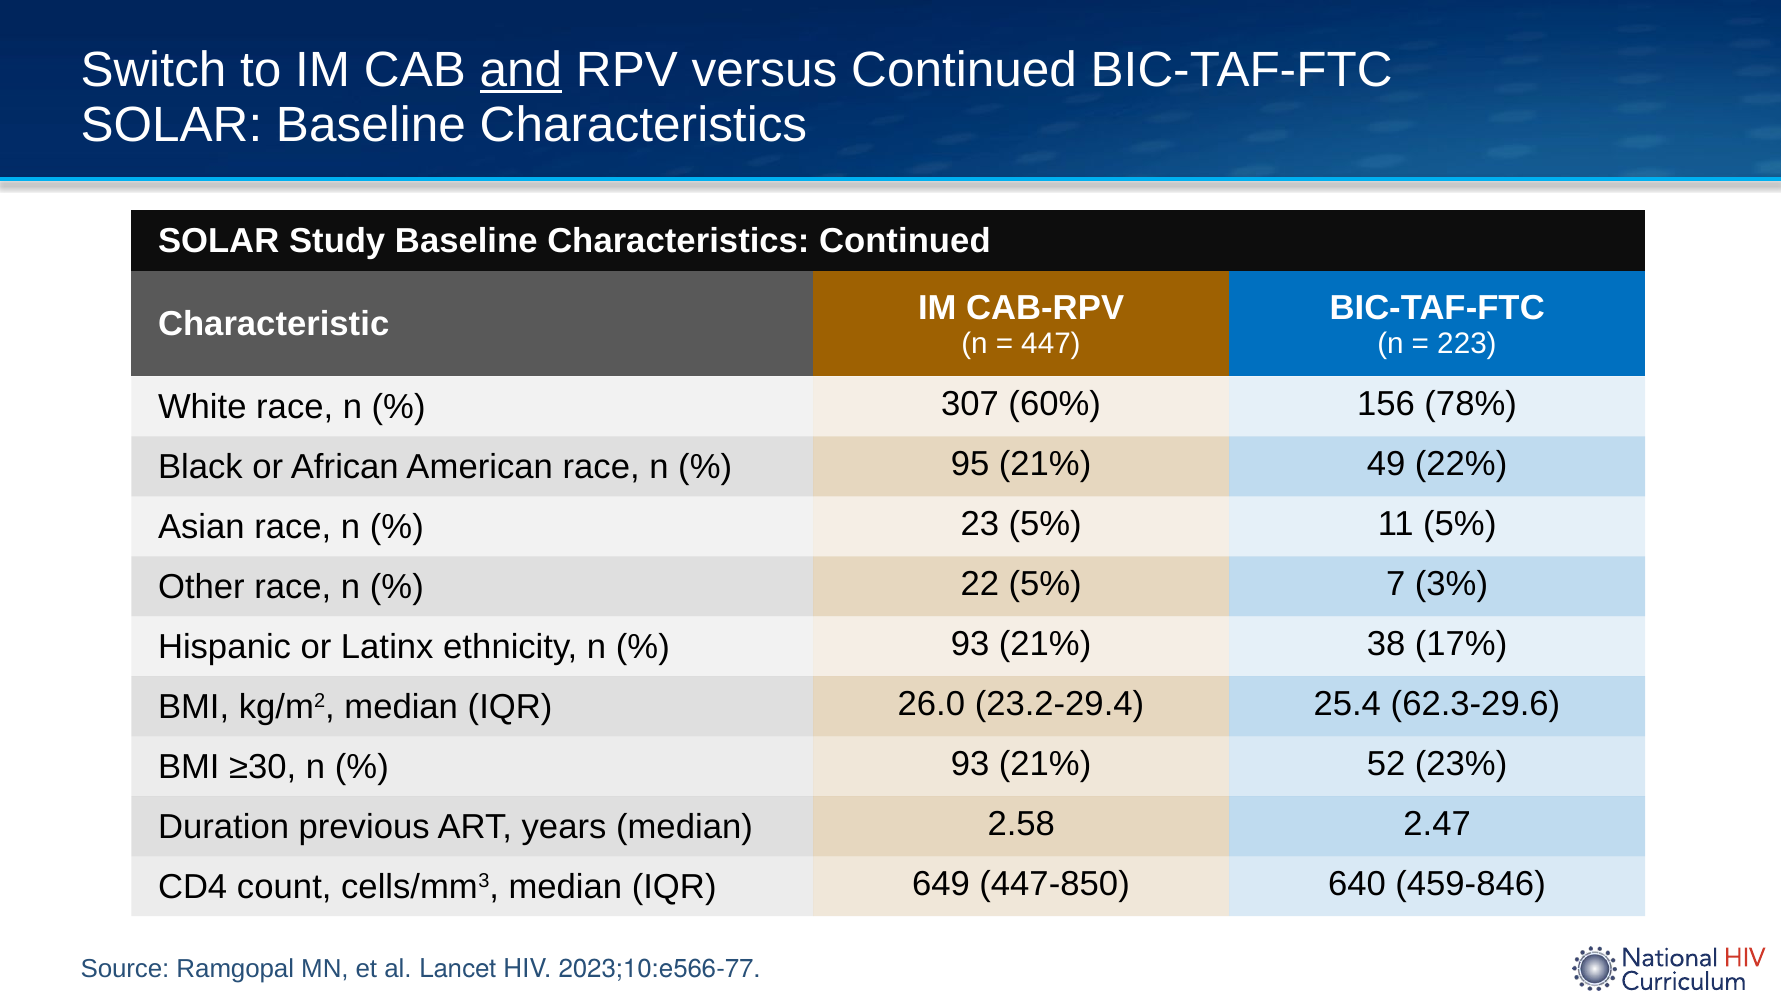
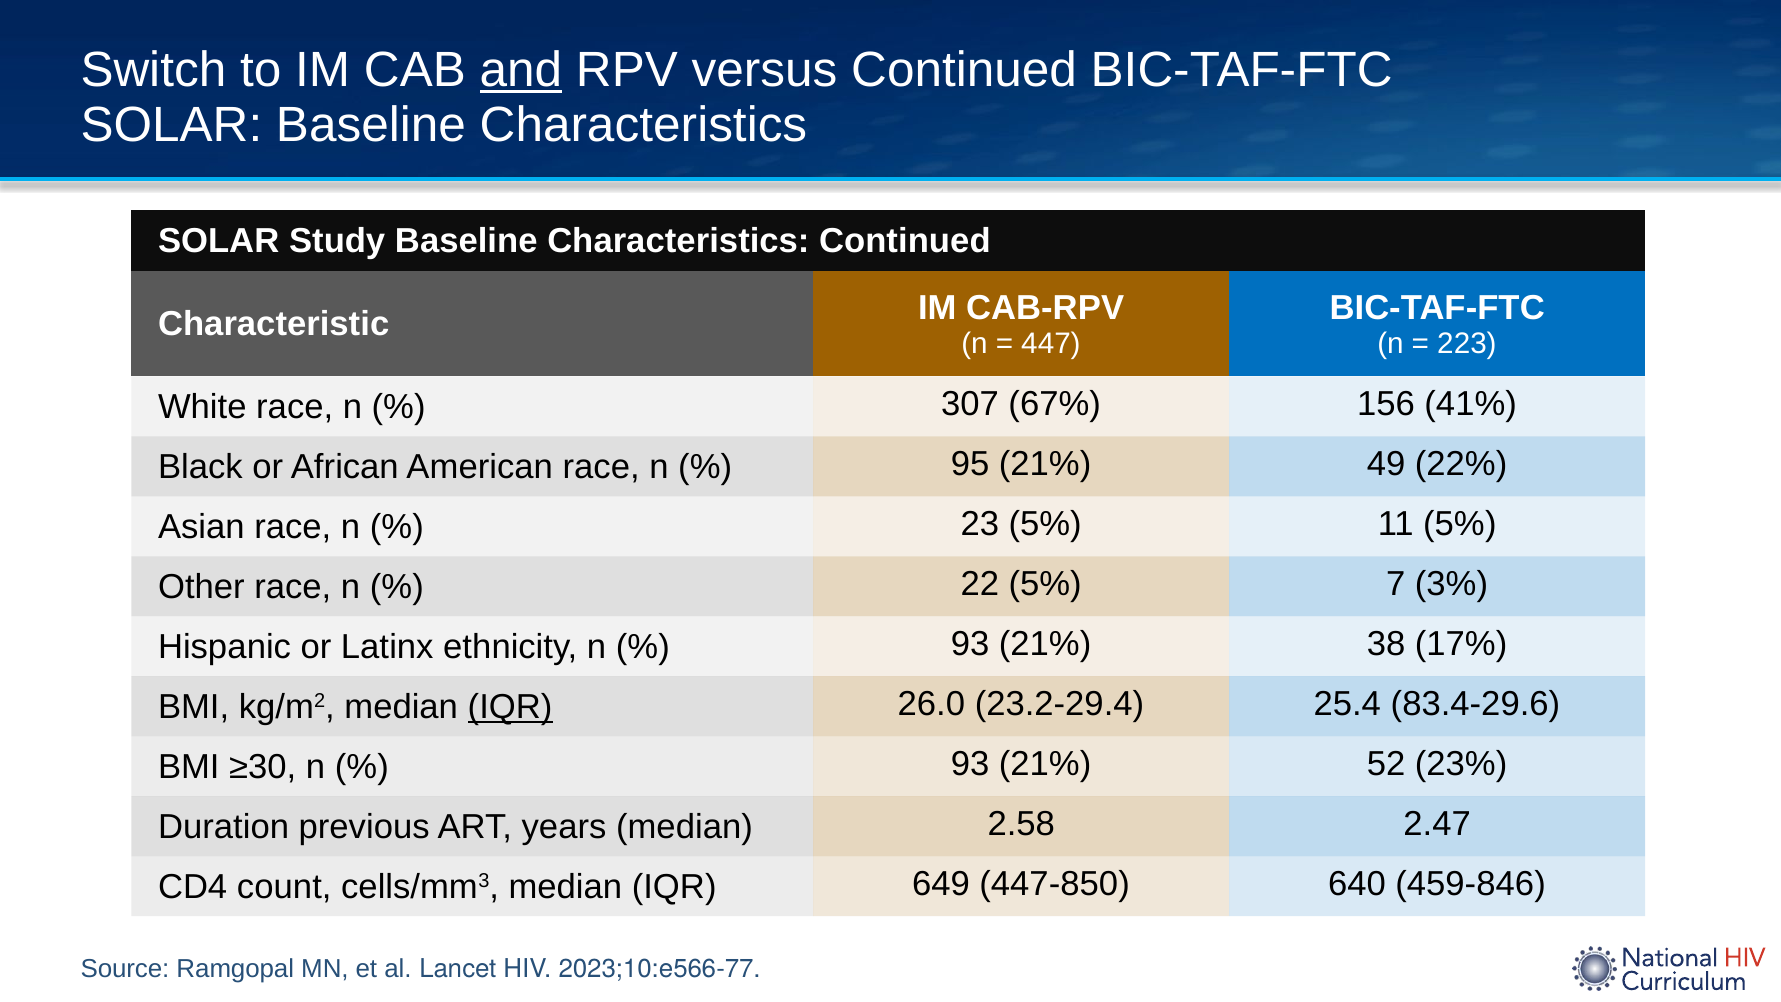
60%: 60% -> 67%
78%: 78% -> 41%
IQR at (510, 707) underline: none -> present
62.3-29.6: 62.3-29.6 -> 83.4-29.6
